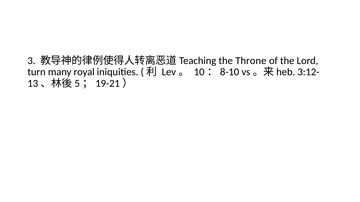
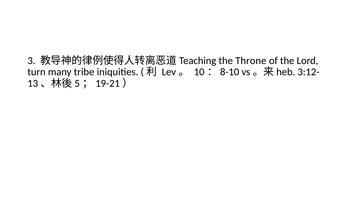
royal: royal -> tribe
